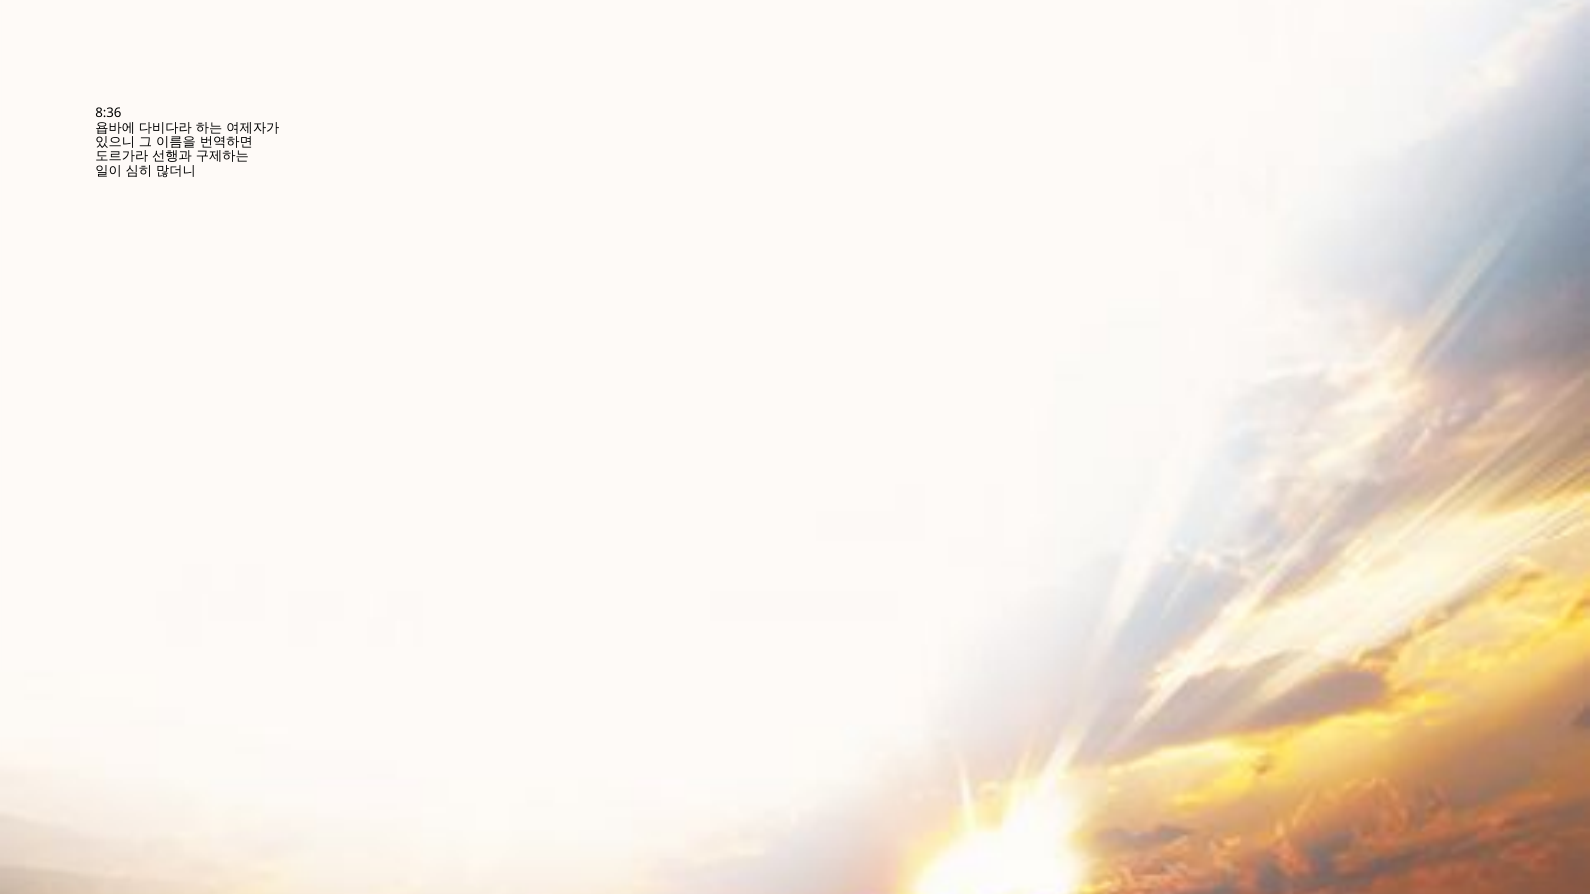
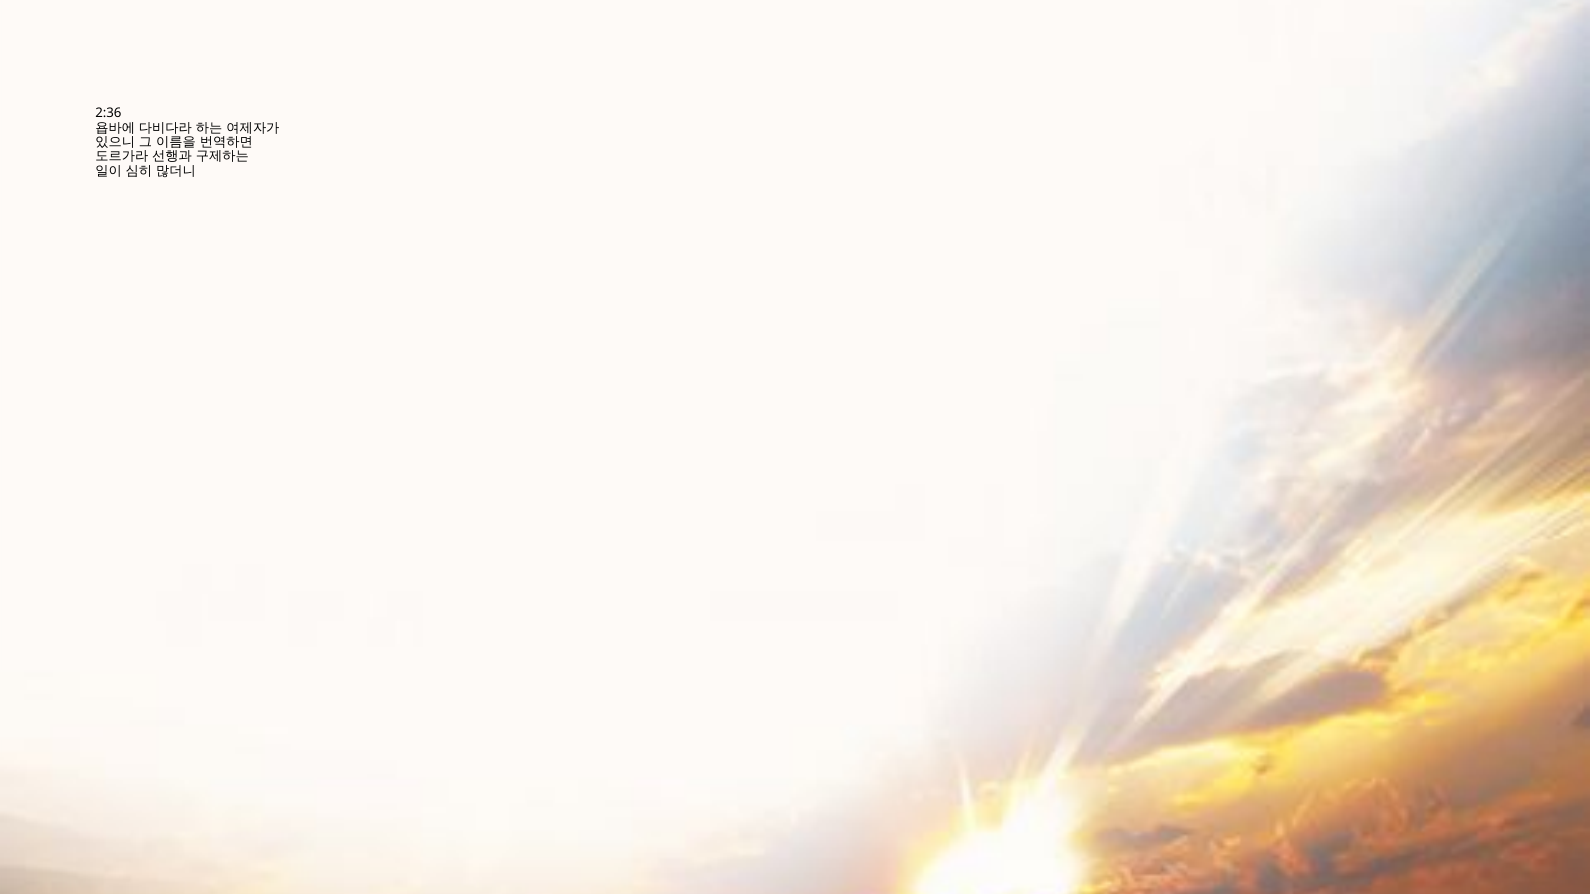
8:36: 8:36 -> 2:36
